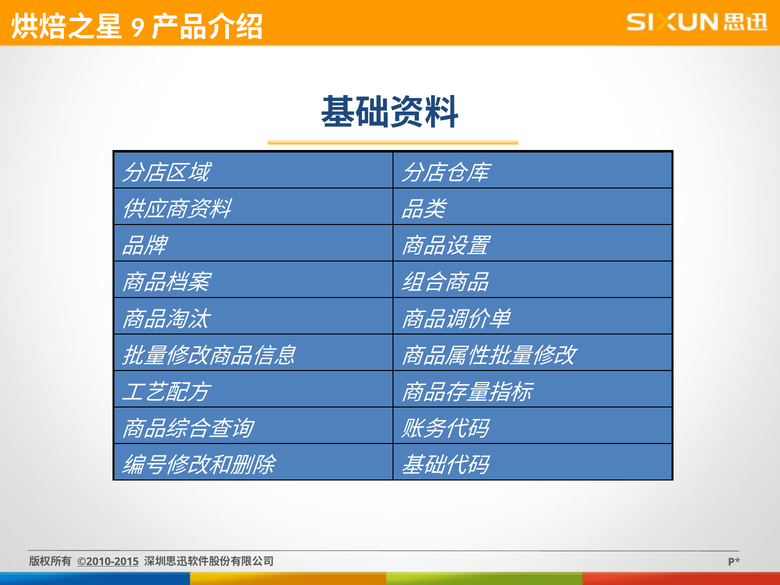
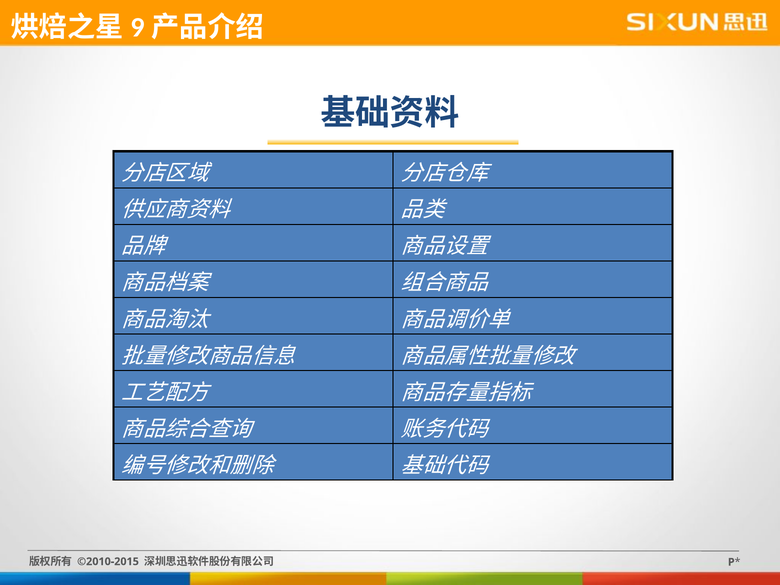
©2010-2015 underline: present -> none
